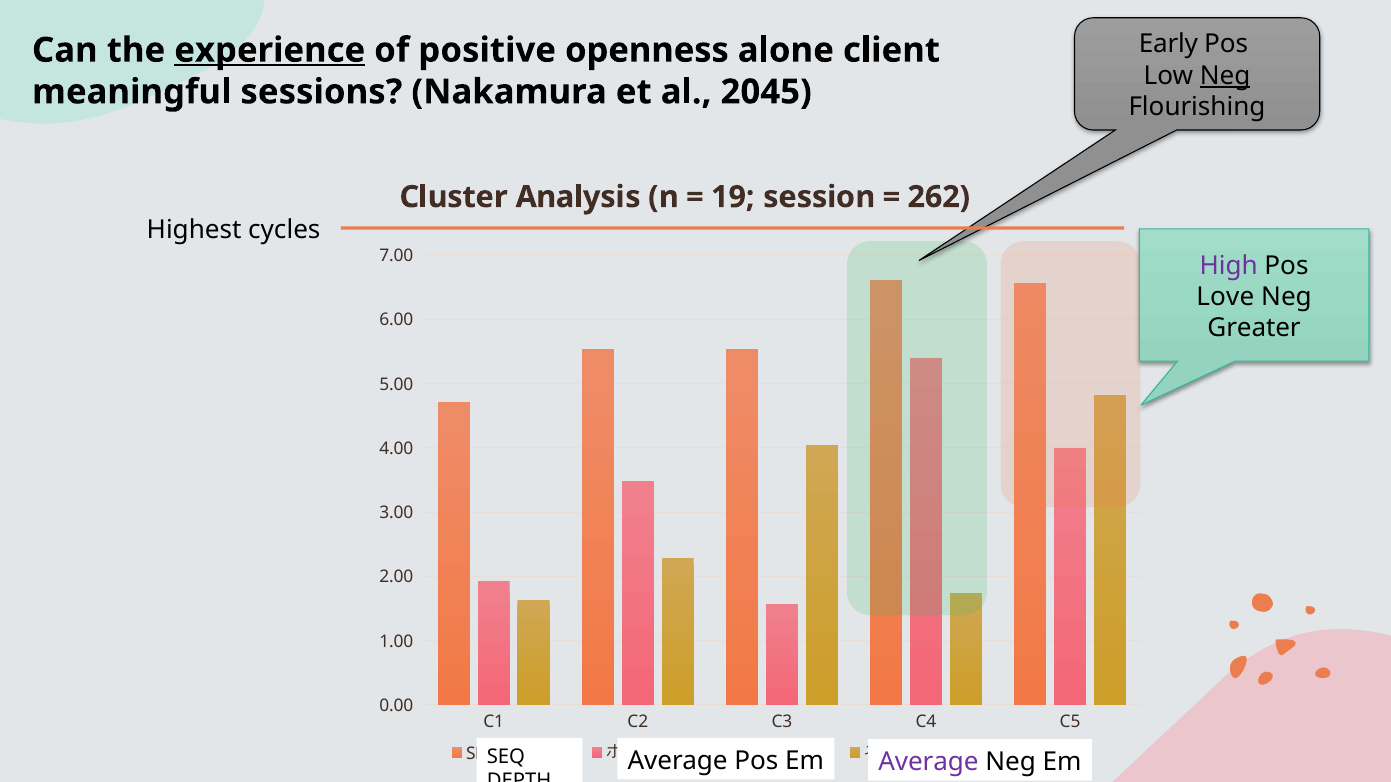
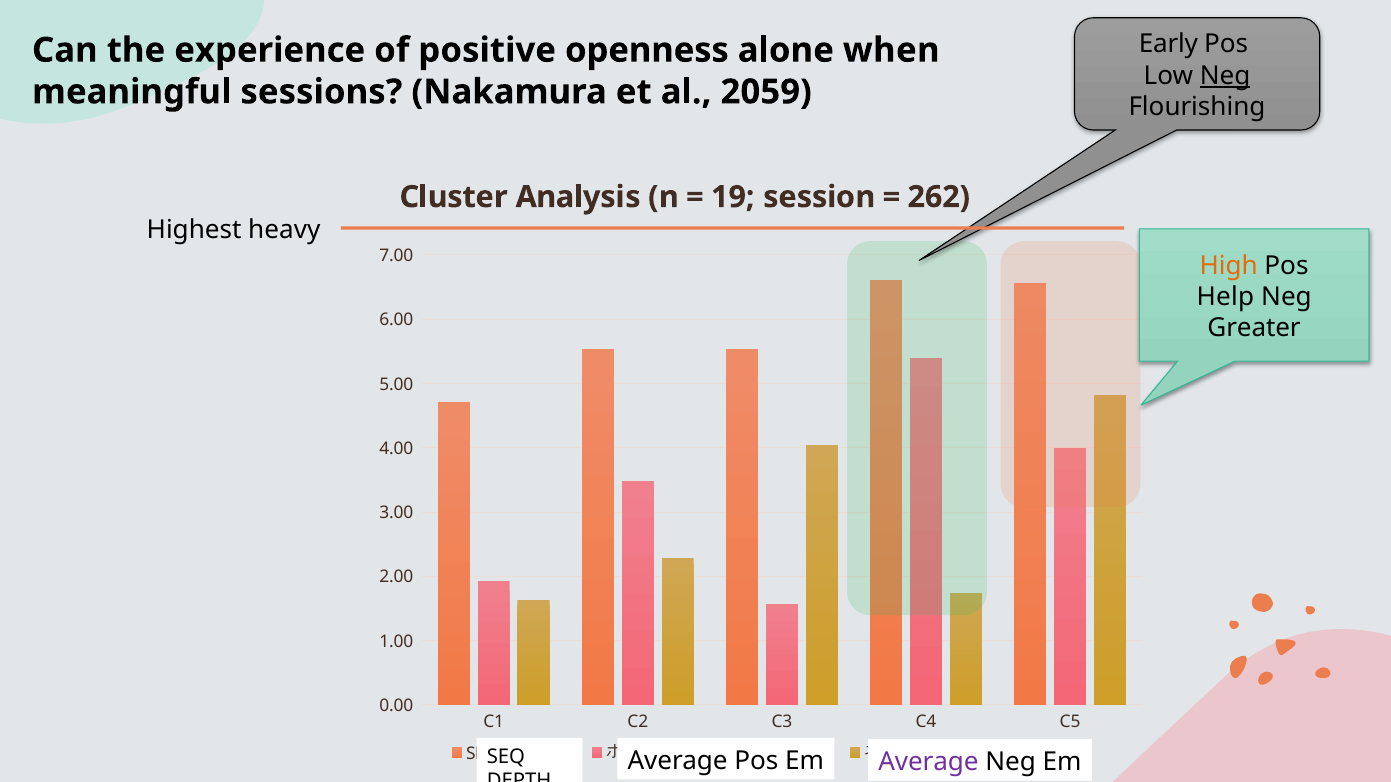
experience underline: present -> none
client: client -> when
2045: 2045 -> 2059
cycles: cycles -> heavy
High colour: purple -> orange
Love: Love -> Help
